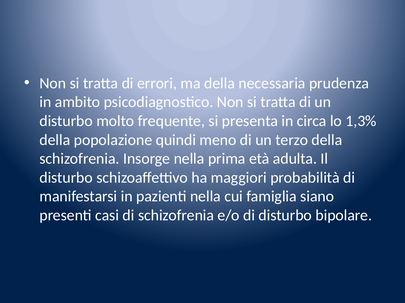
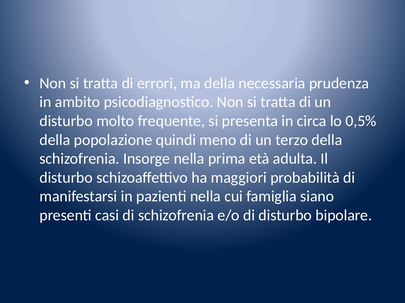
1,3%: 1,3% -> 0,5%
